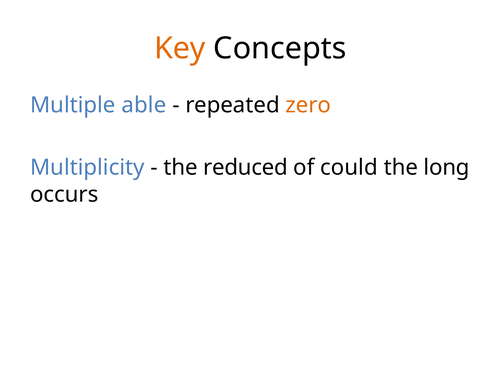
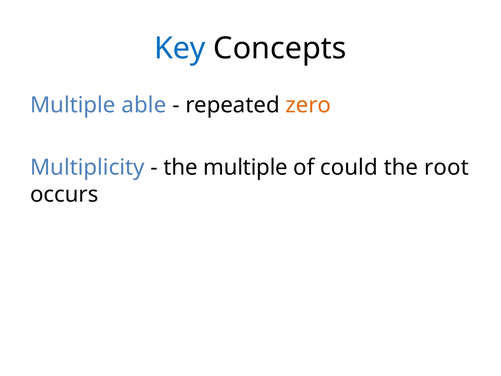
Key colour: orange -> blue
the reduced: reduced -> multiple
long: long -> root
